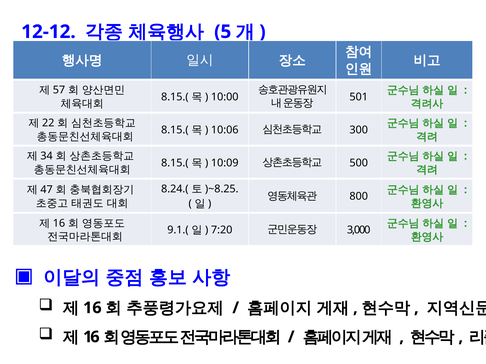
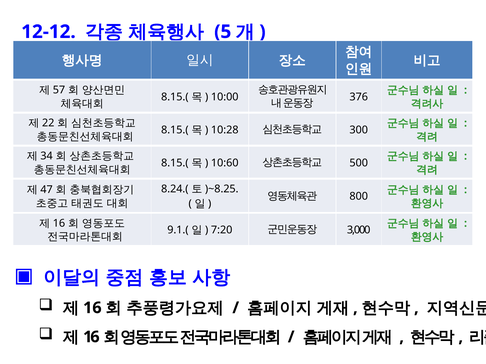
501: 501 -> 376
10:06: 10:06 -> 10:28
10:09: 10:09 -> 10:60
